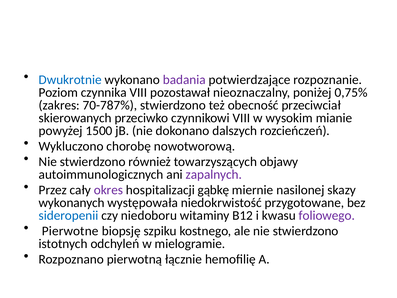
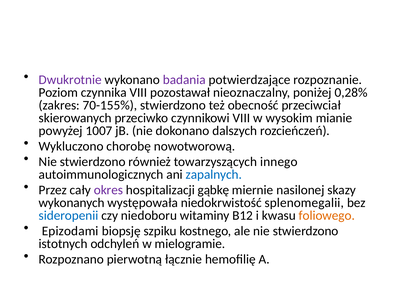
Dwukrotnie colour: blue -> purple
0,75%: 0,75% -> 0,28%
70-787%: 70-787% -> 70-155%
1500: 1500 -> 1007
objawy: objawy -> innego
zapalnych colour: purple -> blue
przygotowane: przygotowane -> splenomegalii
foliowego colour: purple -> orange
Pierwotne: Pierwotne -> Epizodami
